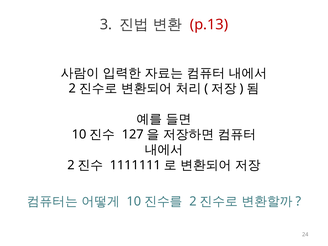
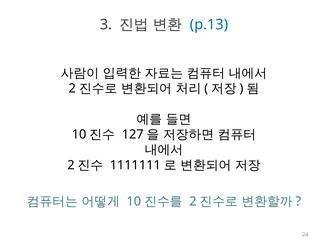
p.13 colour: red -> blue
